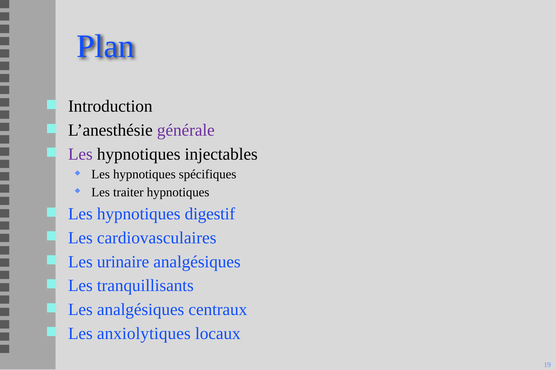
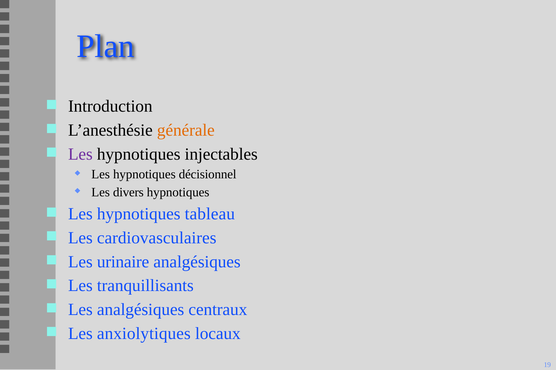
générale colour: purple -> orange
spécifiques: spécifiques -> décisionnel
traiter: traiter -> divers
digestif: digestif -> tableau
